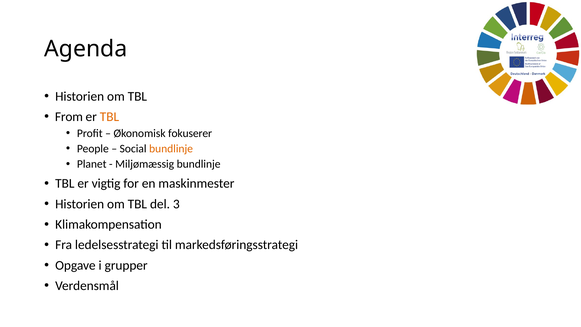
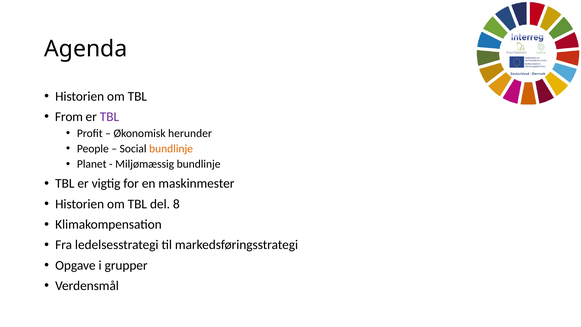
TBL at (109, 117) colour: orange -> purple
fokuserer: fokuserer -> herunder
3: 3 -> 8
